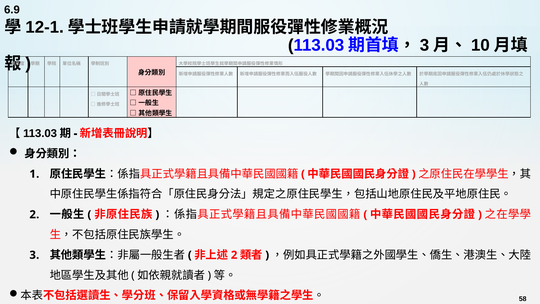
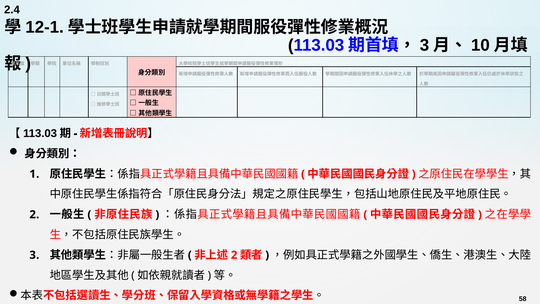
6.9: 6.9 -> 2.4
